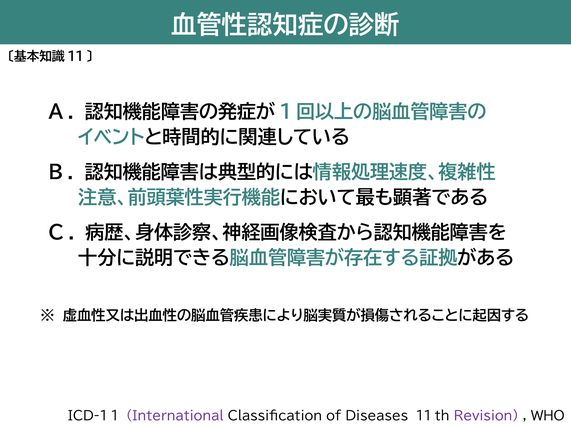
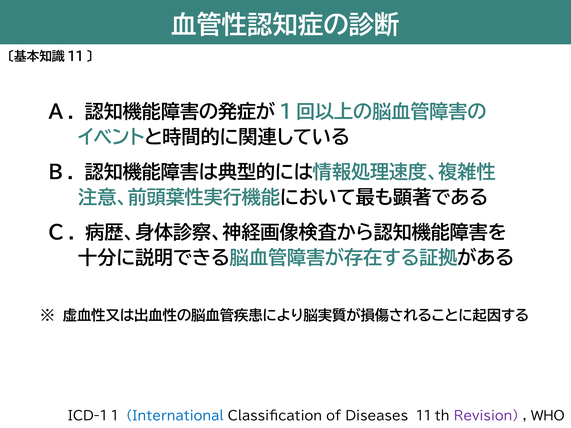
International colour: purple -> blue
